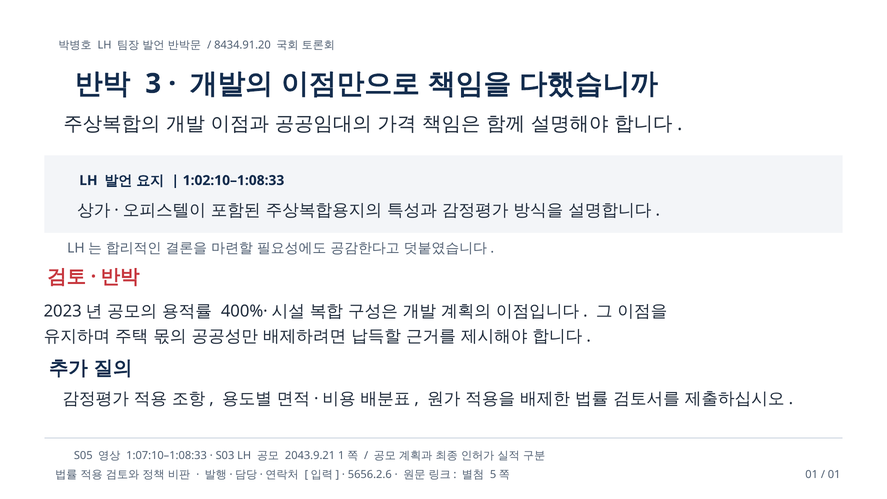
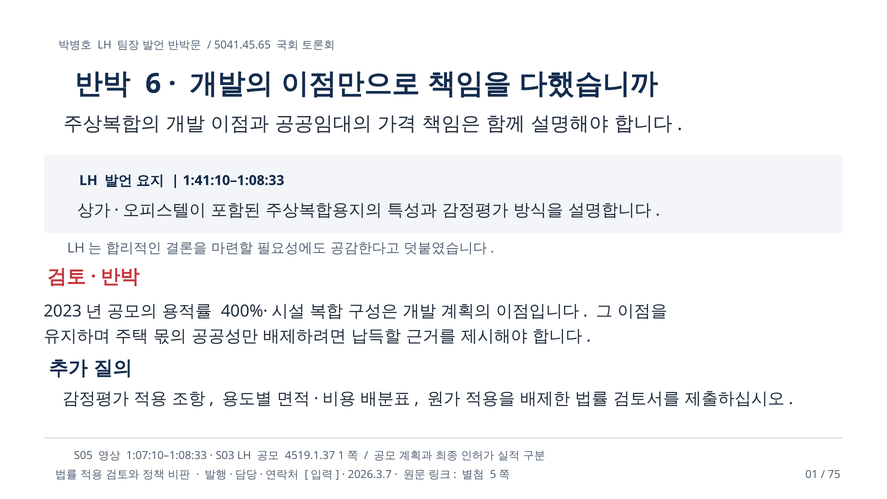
8434.91.20: 8434.91.20 -> 5041.45.65
3: 3 -> 6
1:02:10–1:08:33: 1:02:10–1:08:33 -> 1:41:10–1:08:33
2043.9.21: 2043.9.21 -> 4519.1.37
5656.2.6: 5656.2.6 -> 2026.3.7
01 at (834, 475): 01 -> 75
